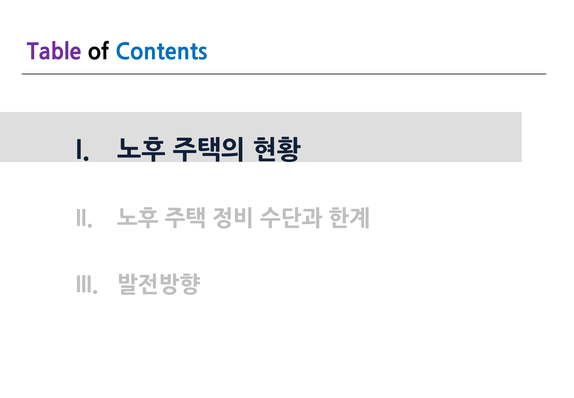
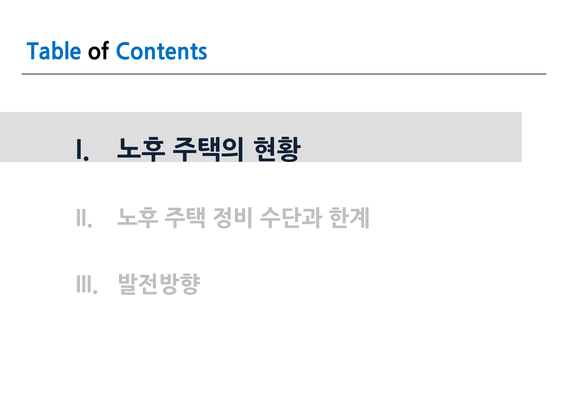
Table colour: purple -> blue
